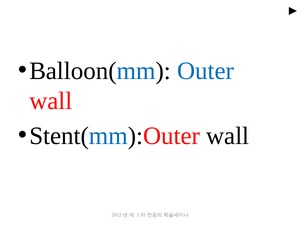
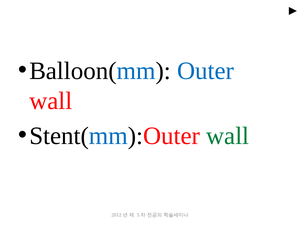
wall at (228, 136) colour: black -> green
